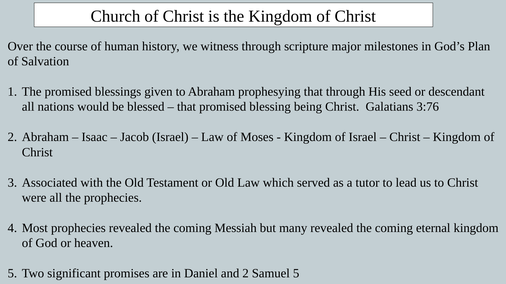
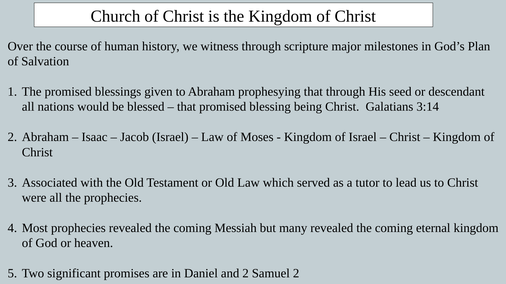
3:76: 3:76 -> 3:14
Samuel 5: 5 -> 2
